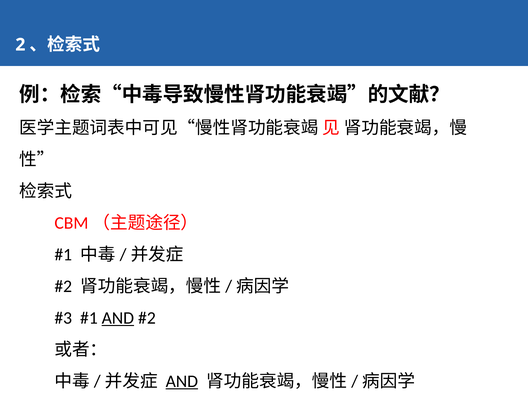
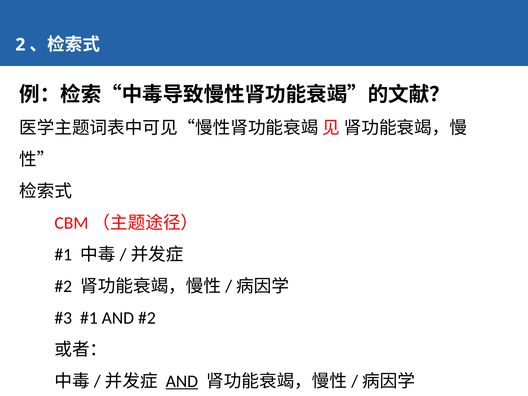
AND at (118, 318) underline: present -> none
